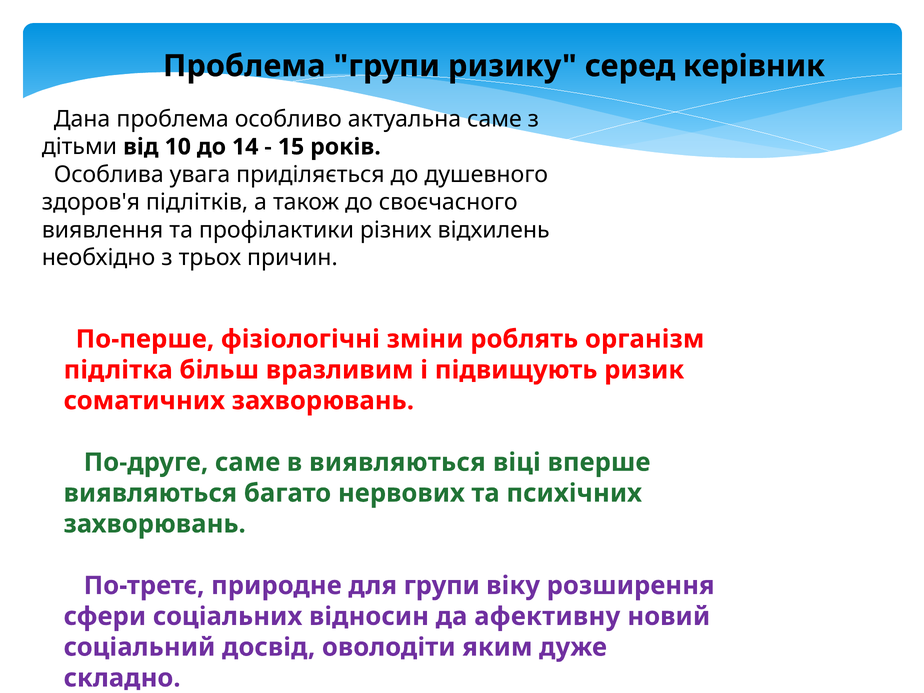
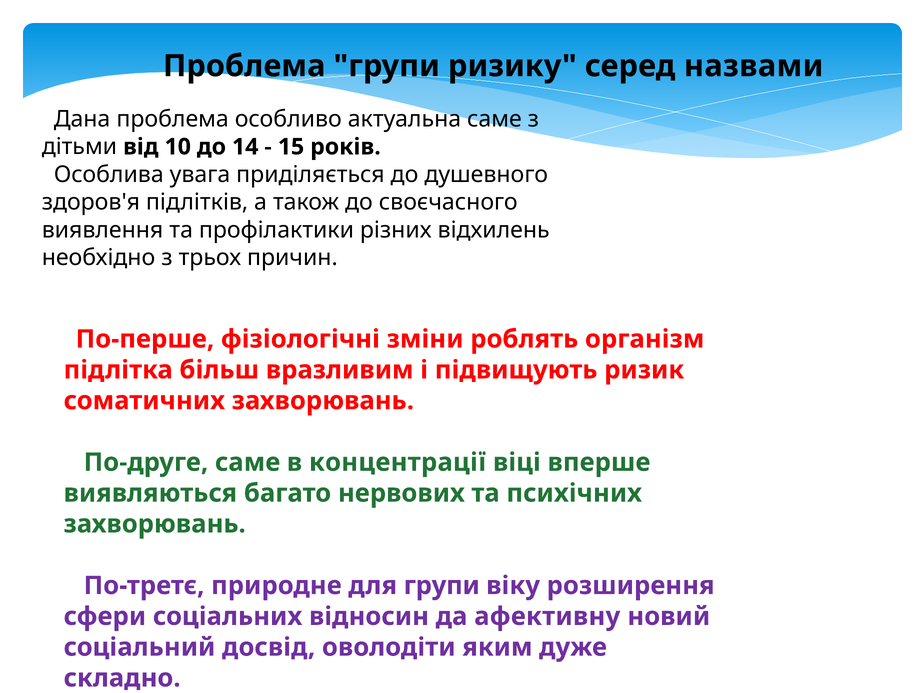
керівник: керівник -> назвами
в виявляються: виявляються -> концентрації
